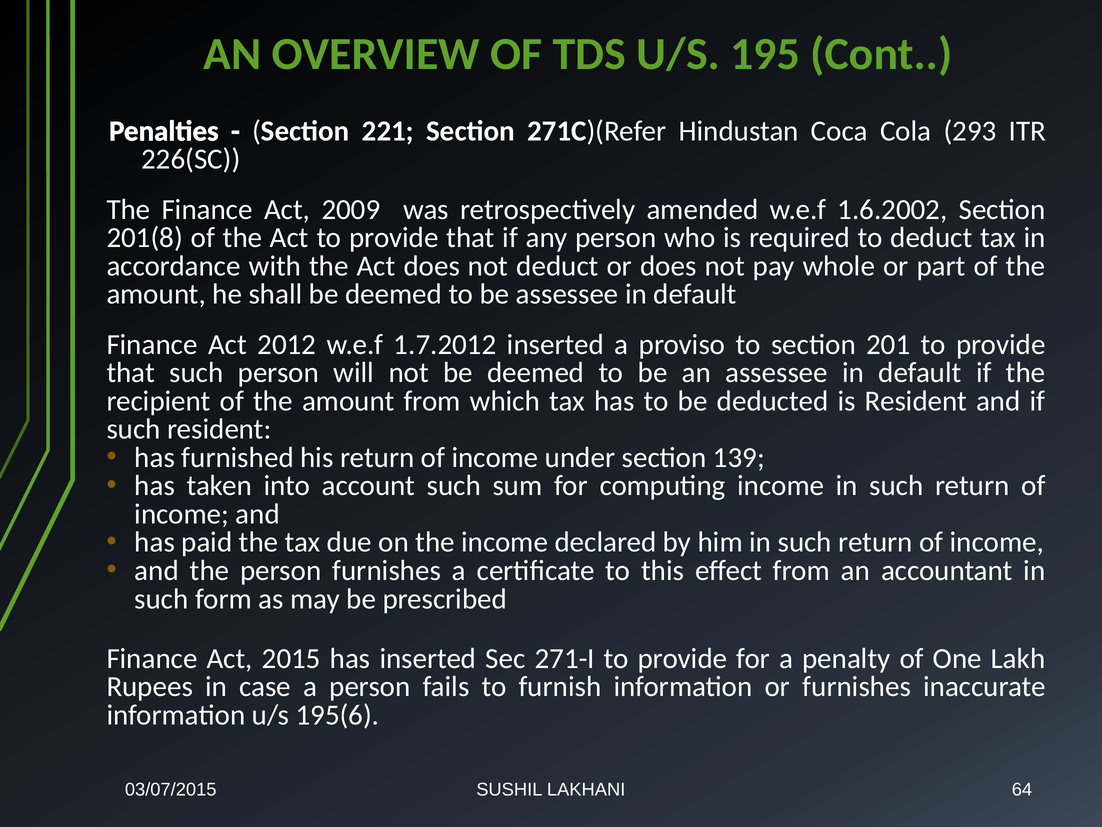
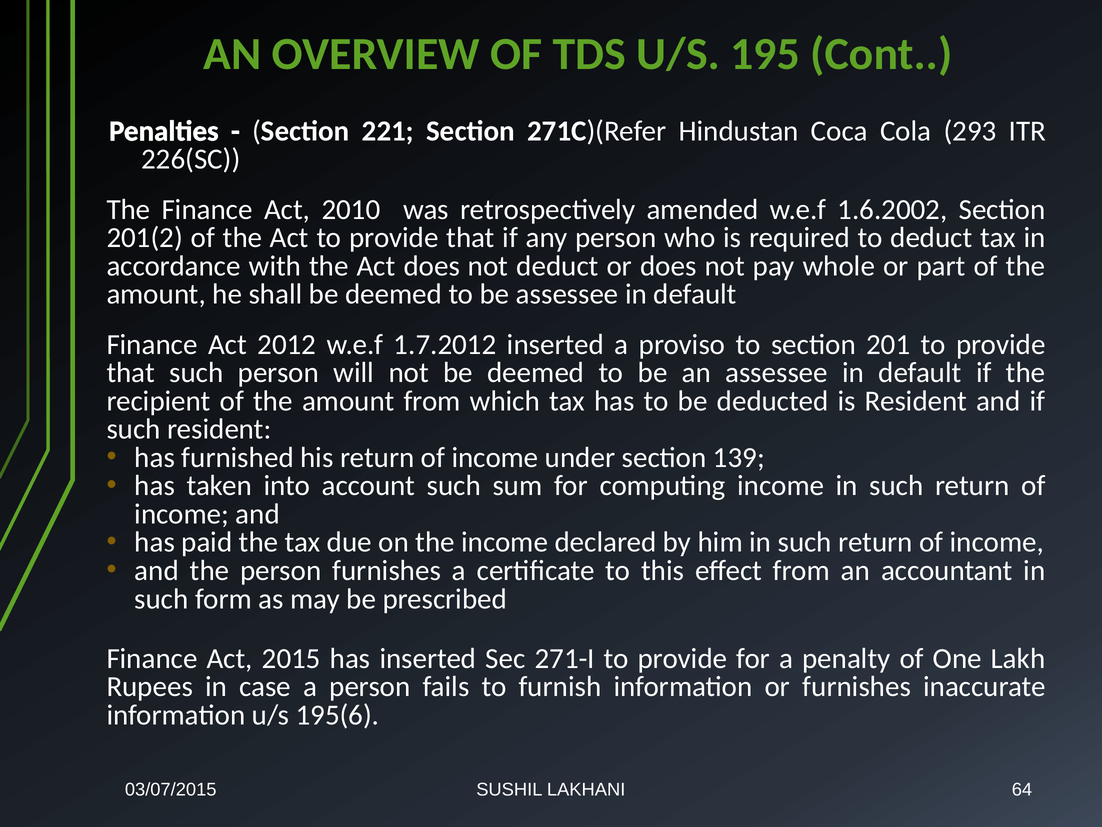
2009: 2009 -> 2010
201(8: 201(8 -> 201(2
